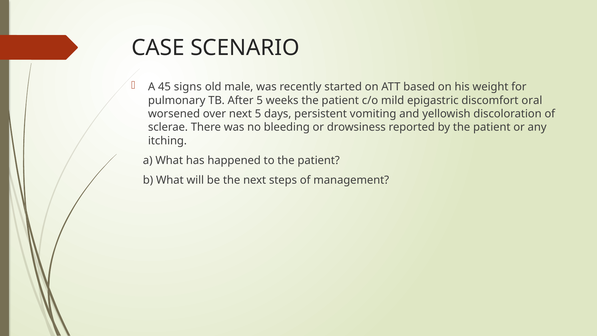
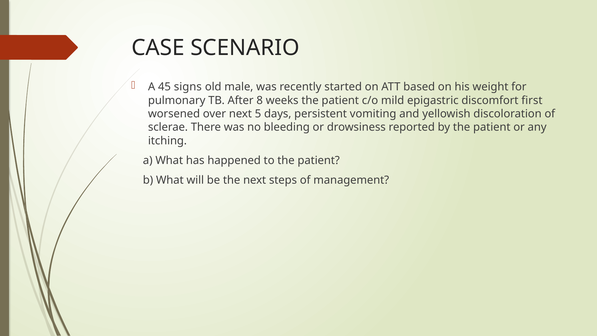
After 5: 5 -> 8
oral: oral -> first
